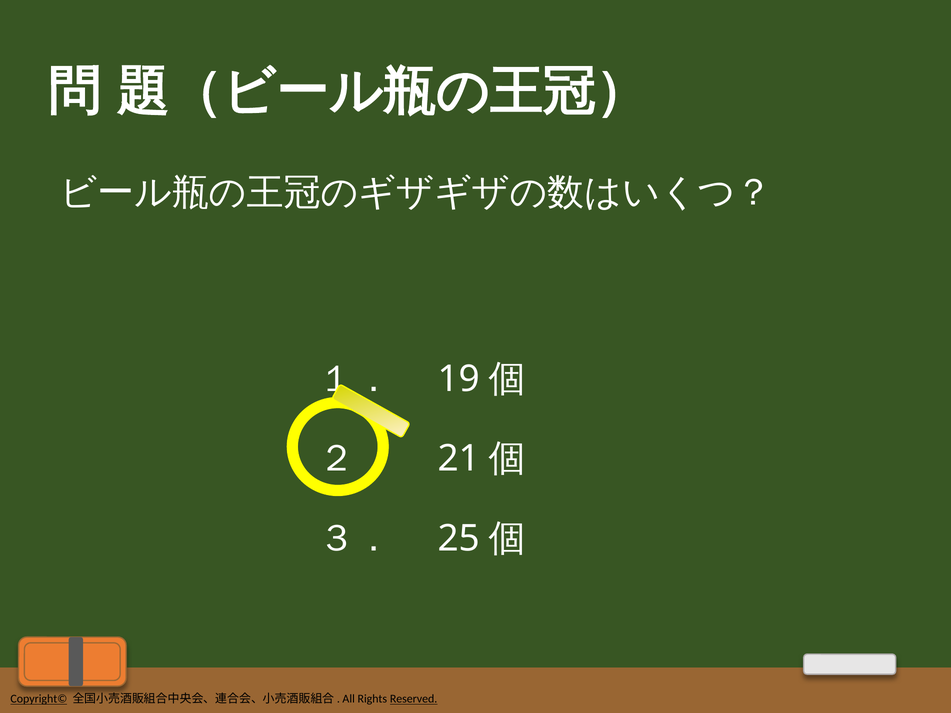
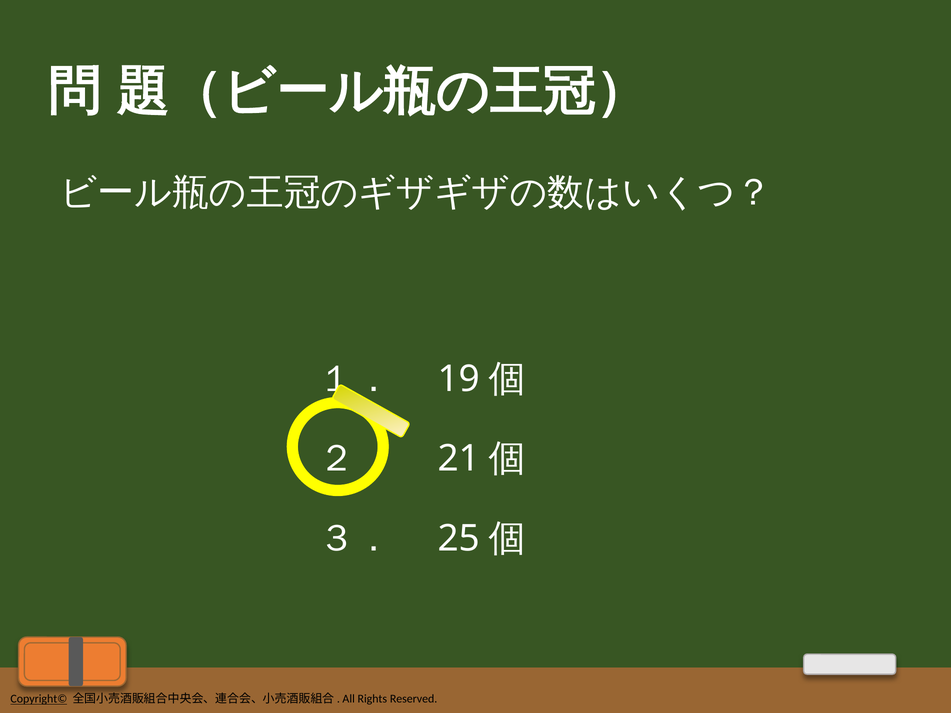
Reserved underline: present -> none
